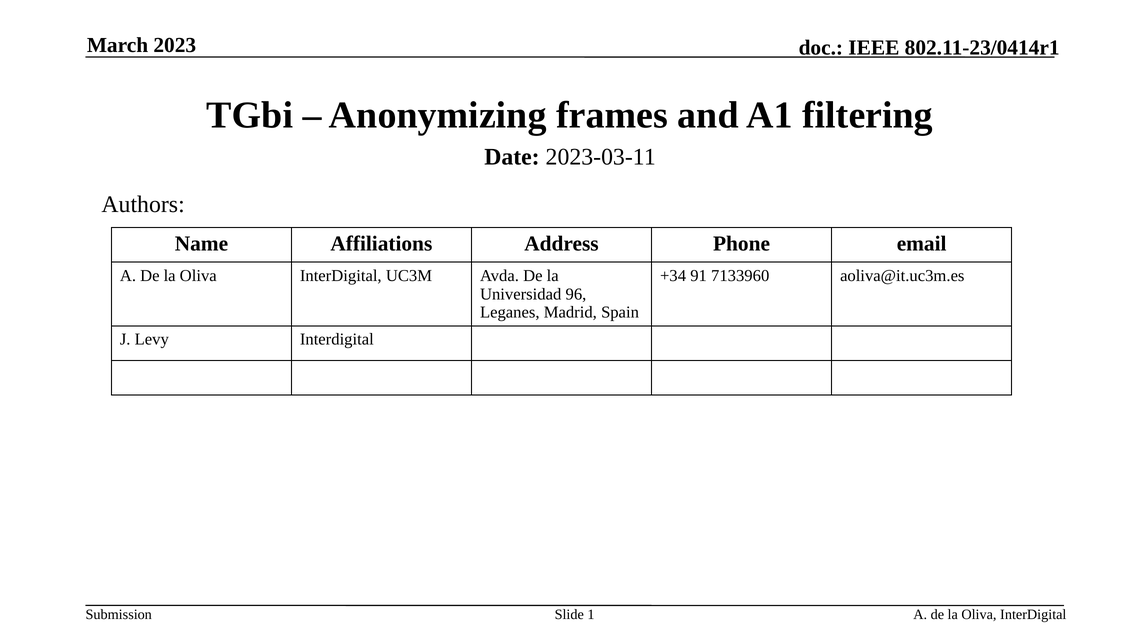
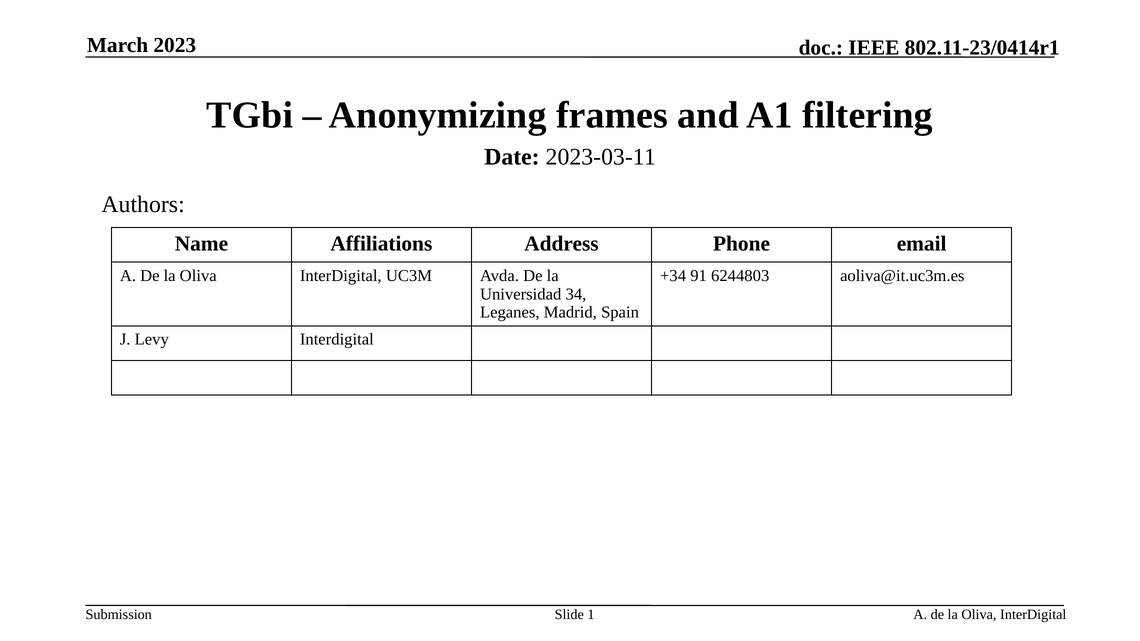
7133960: 7133960 -> 6244803
96: 96 -> 34
